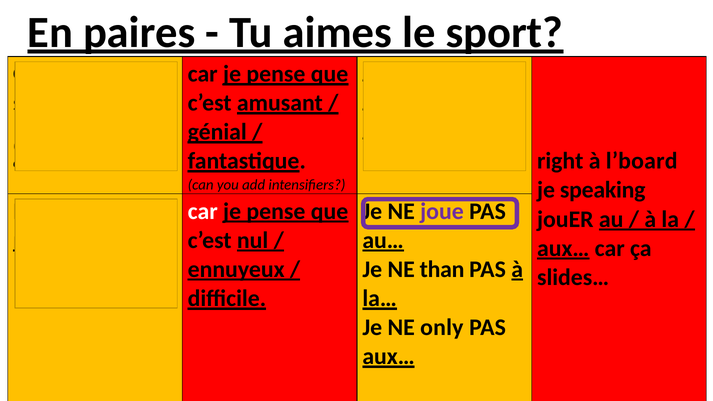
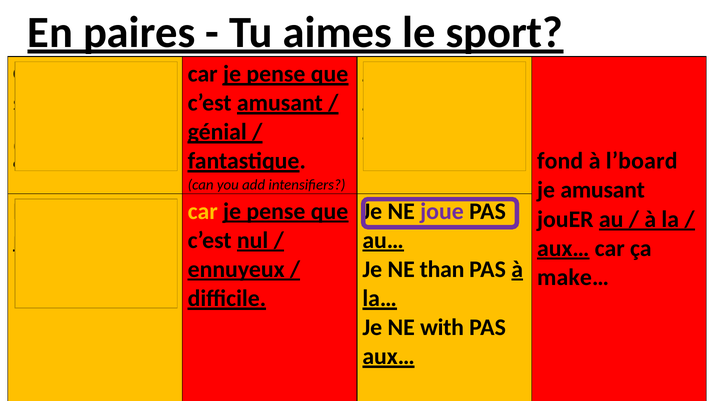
right: right -> fond
je speaking: speaking -> amusant
car at (203, 211) colour: white -> yellow
slides…: slides… -> make…
only: only -> with
